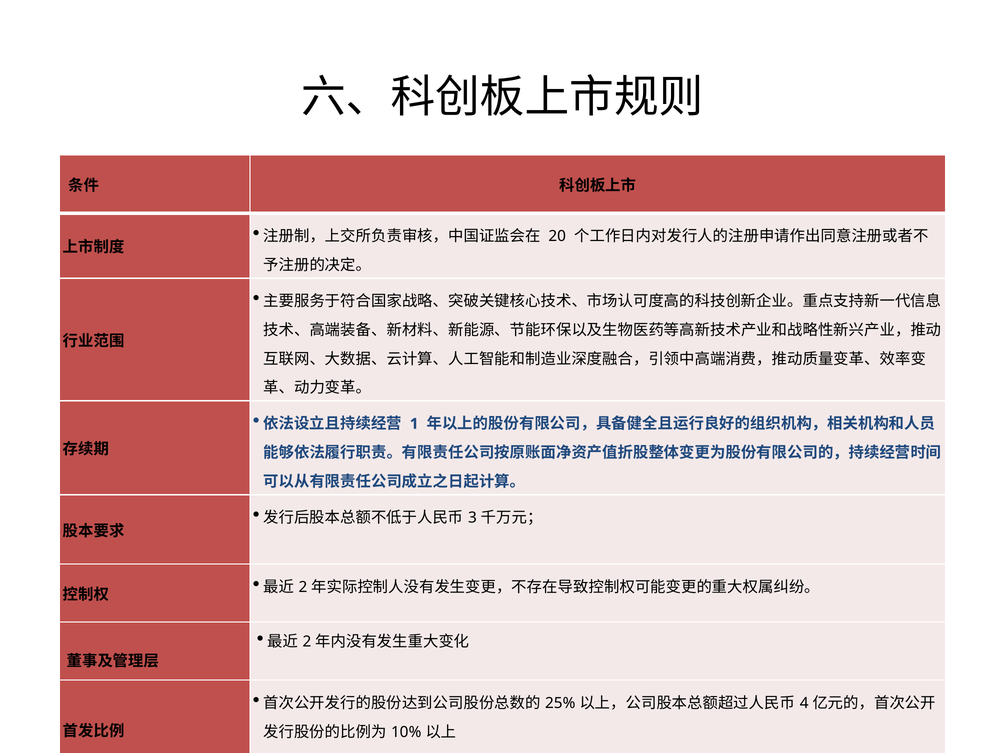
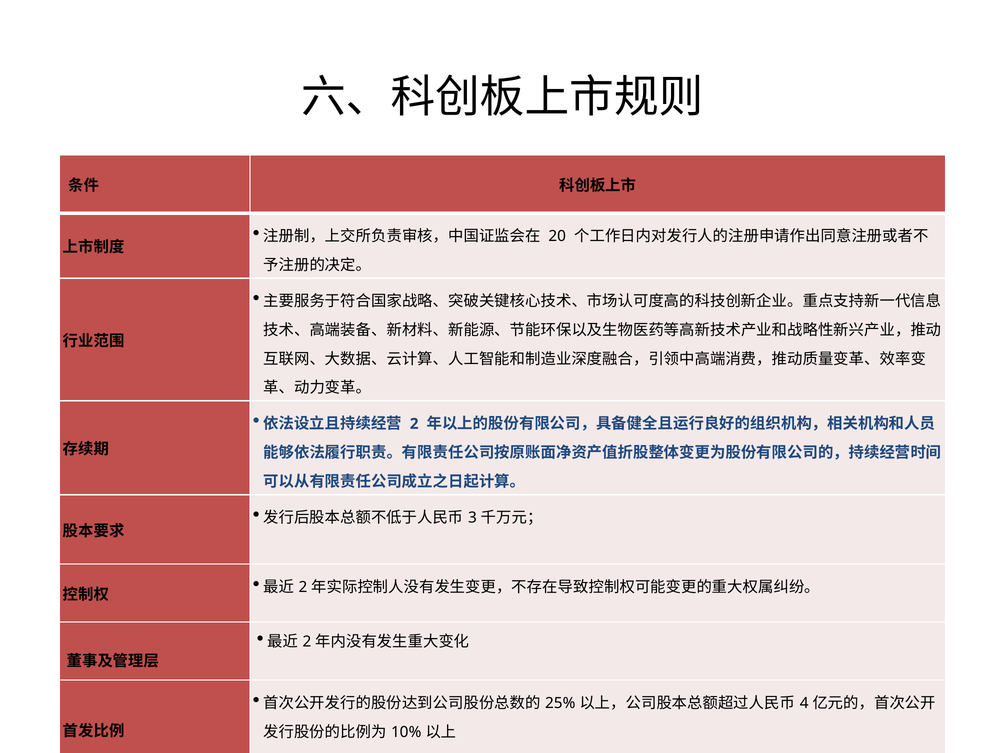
1 at (414, 424): 1 -> 2
